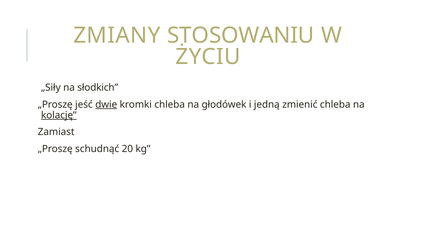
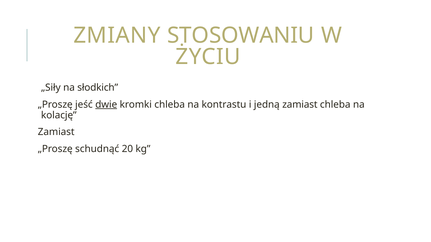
głodówek: głodówek -> kontrastu
jedną zmienić: zmienić -> zamiast
kolację underline: present -> none
